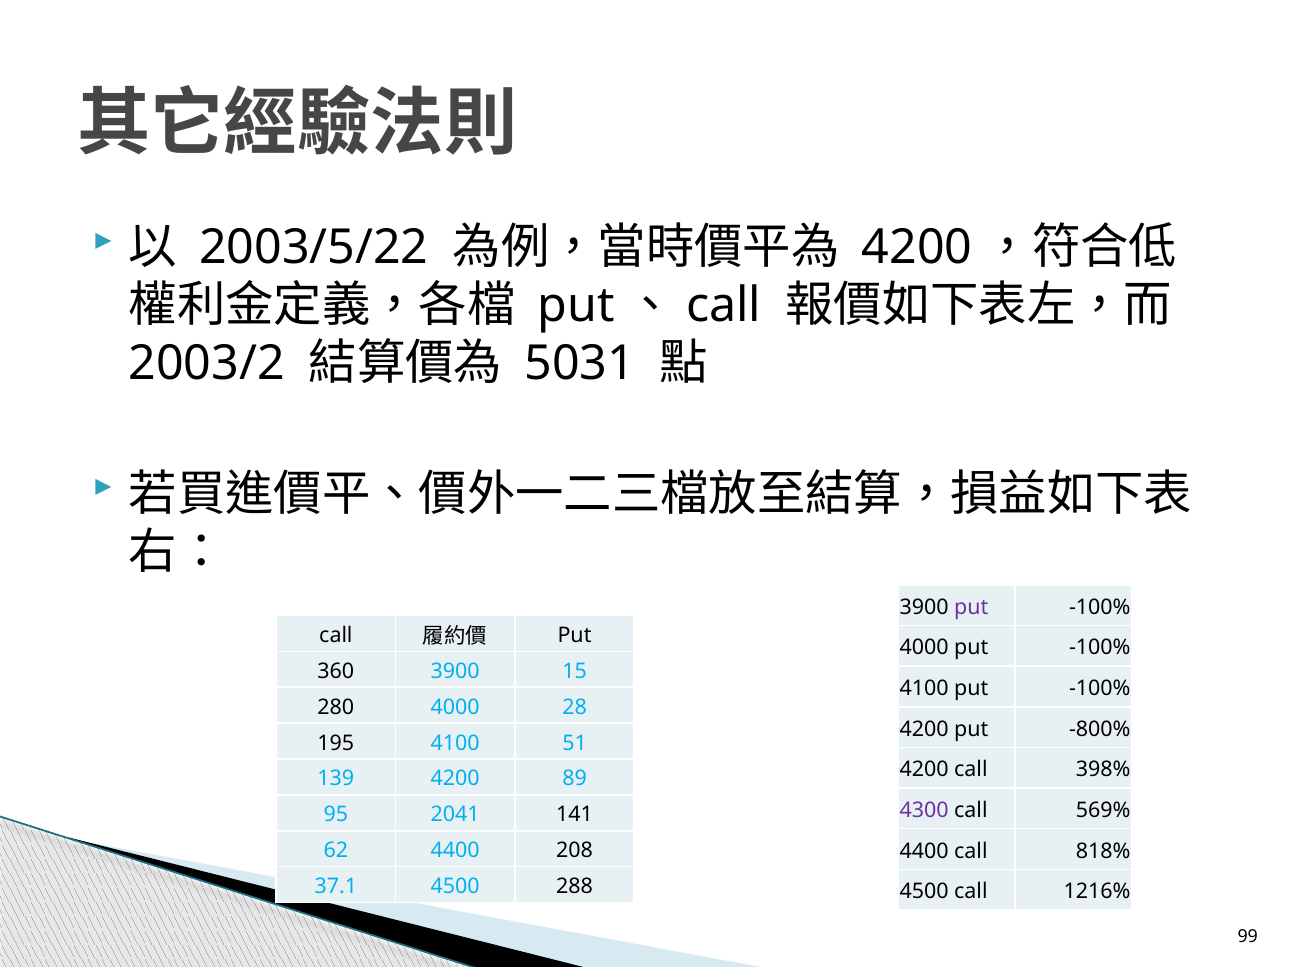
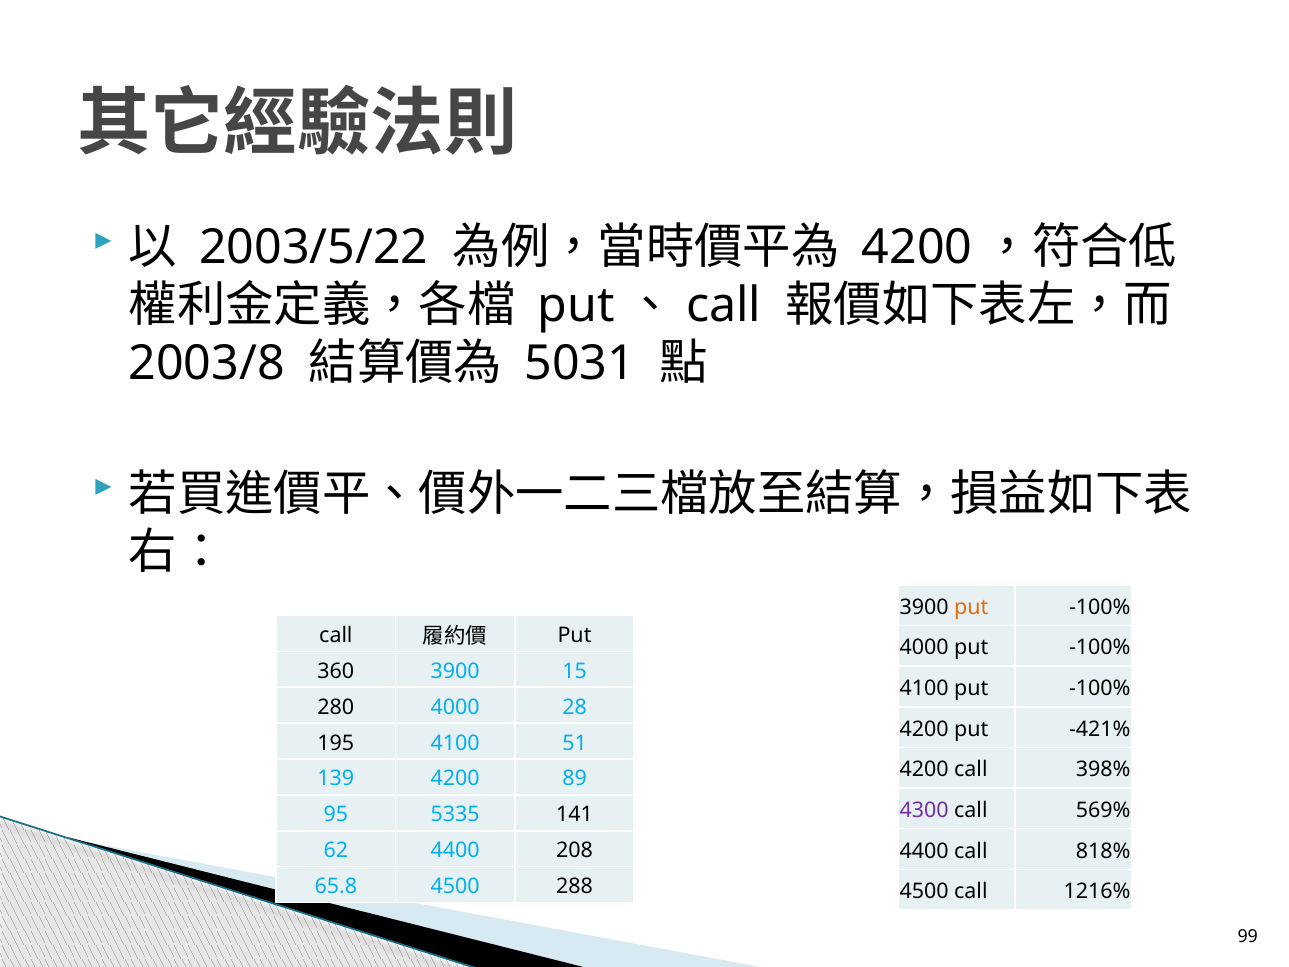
2003/2: 2003/2 -> 2003/8
put at (971, 607) colour: purple -> orange
-800%: -800% -> -421%
2041: 2041 -> 5335
37.1: 37.1 -> 65.8
